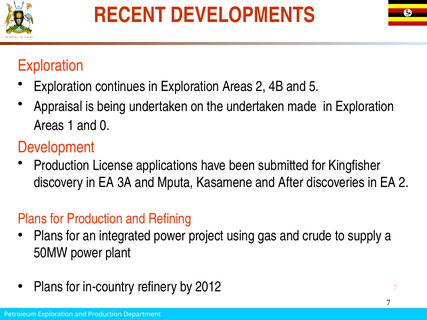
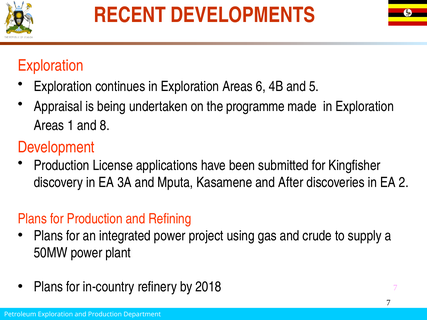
Areas 2: 2 -> 6
the undertaken: undertaken -> programme
0: 0 -> 8
2012: 2012 -> 2018
